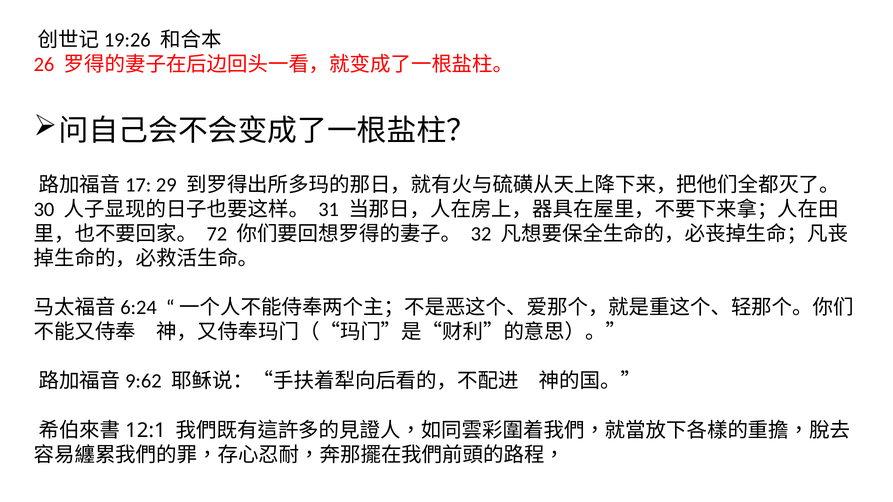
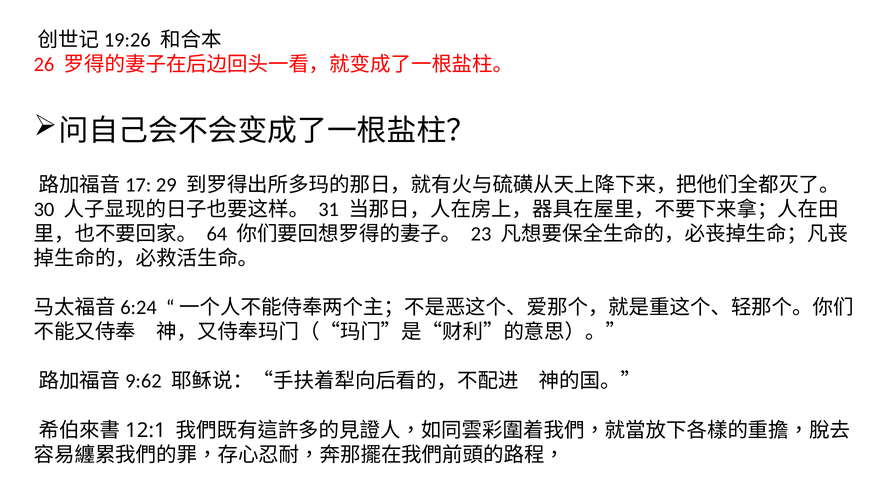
72: 72 -> 64
32: 32 -> 23
